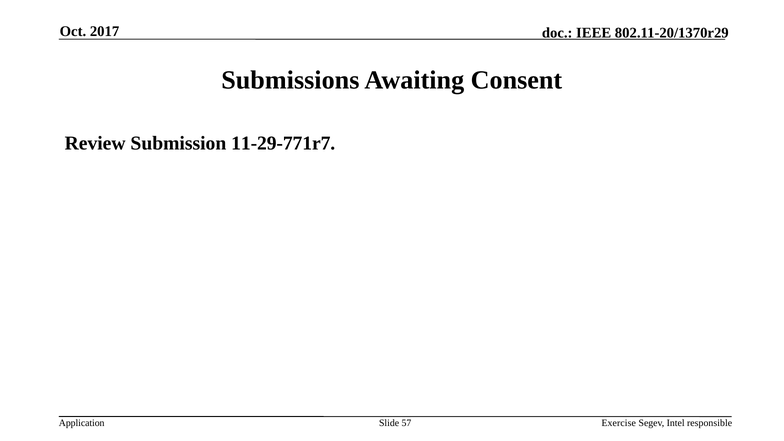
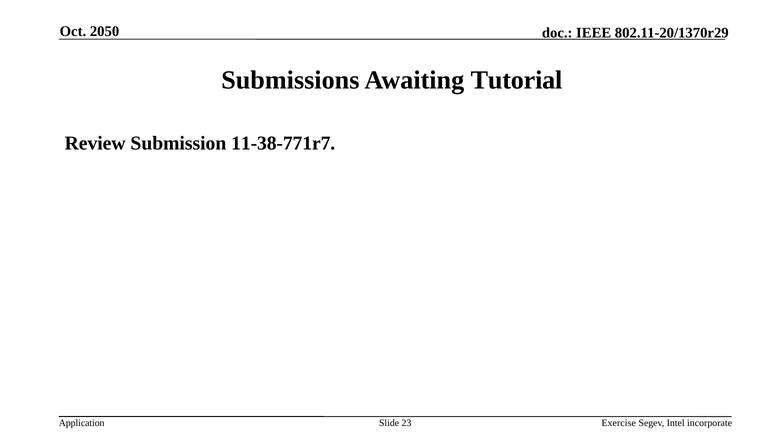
2017: 2017 -> 2050
Consent: Consent -> Tutorial
11-29-771r7: 11-29-771r7 -> 11-38-771r7
57: 57 -> 23
responsible: responsible -> incorporate
